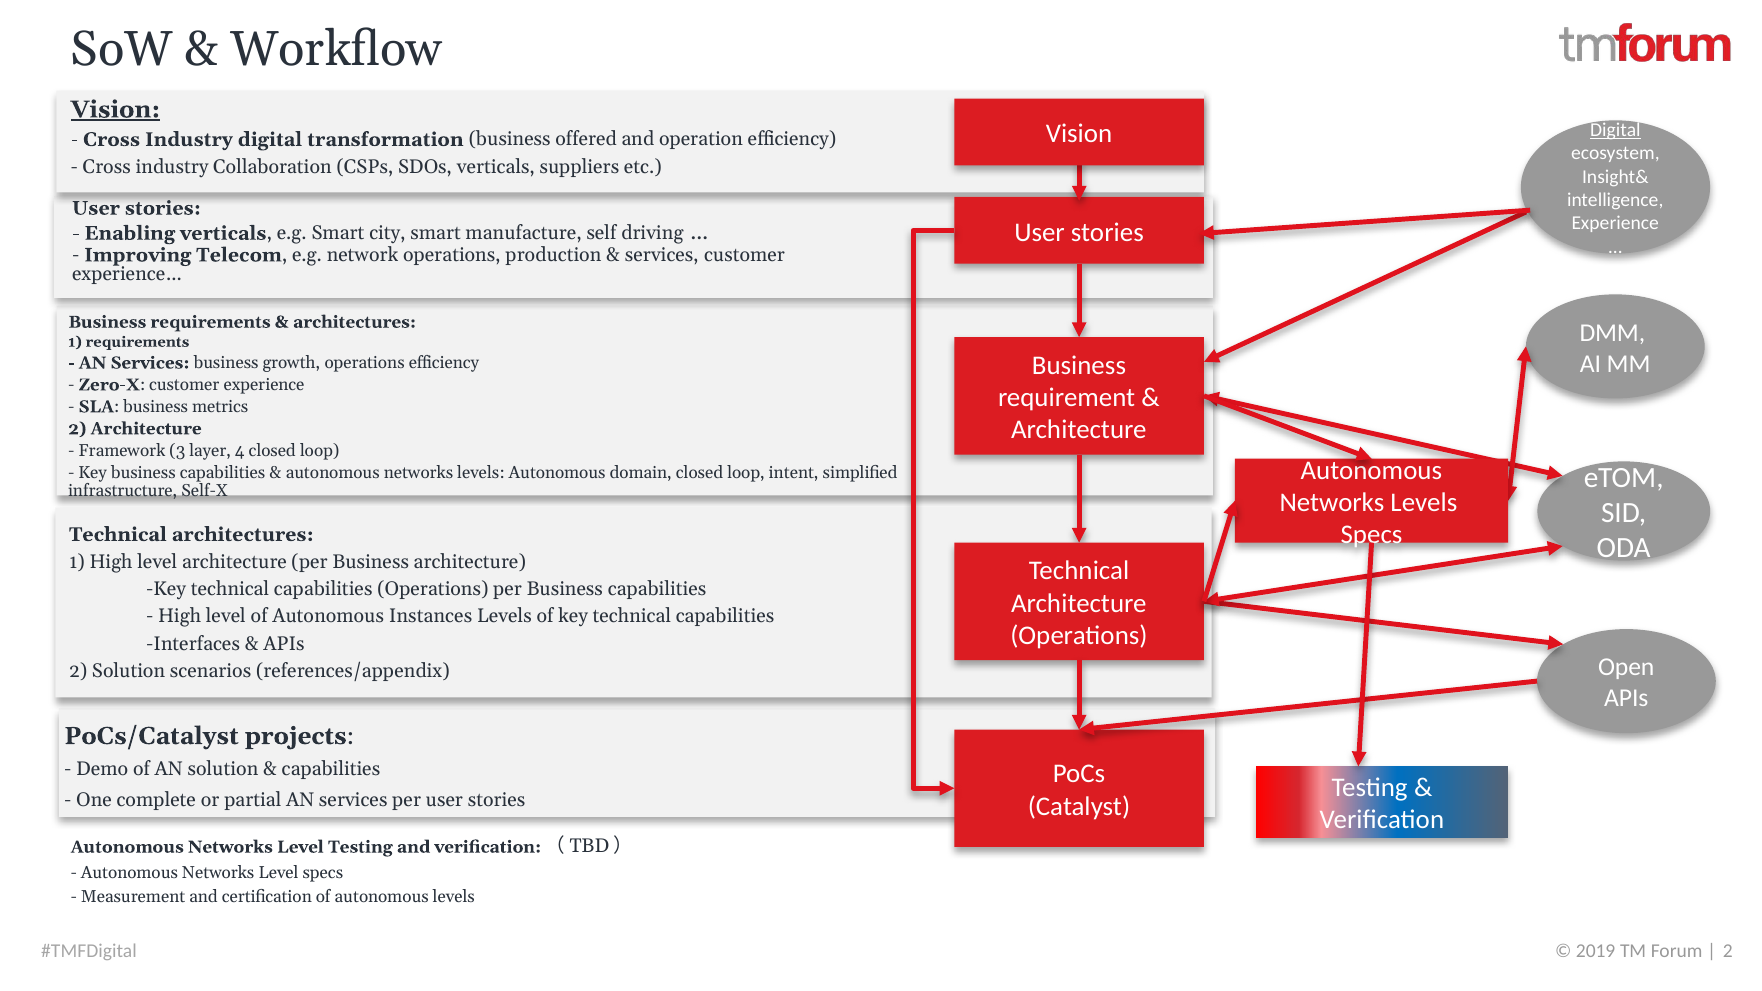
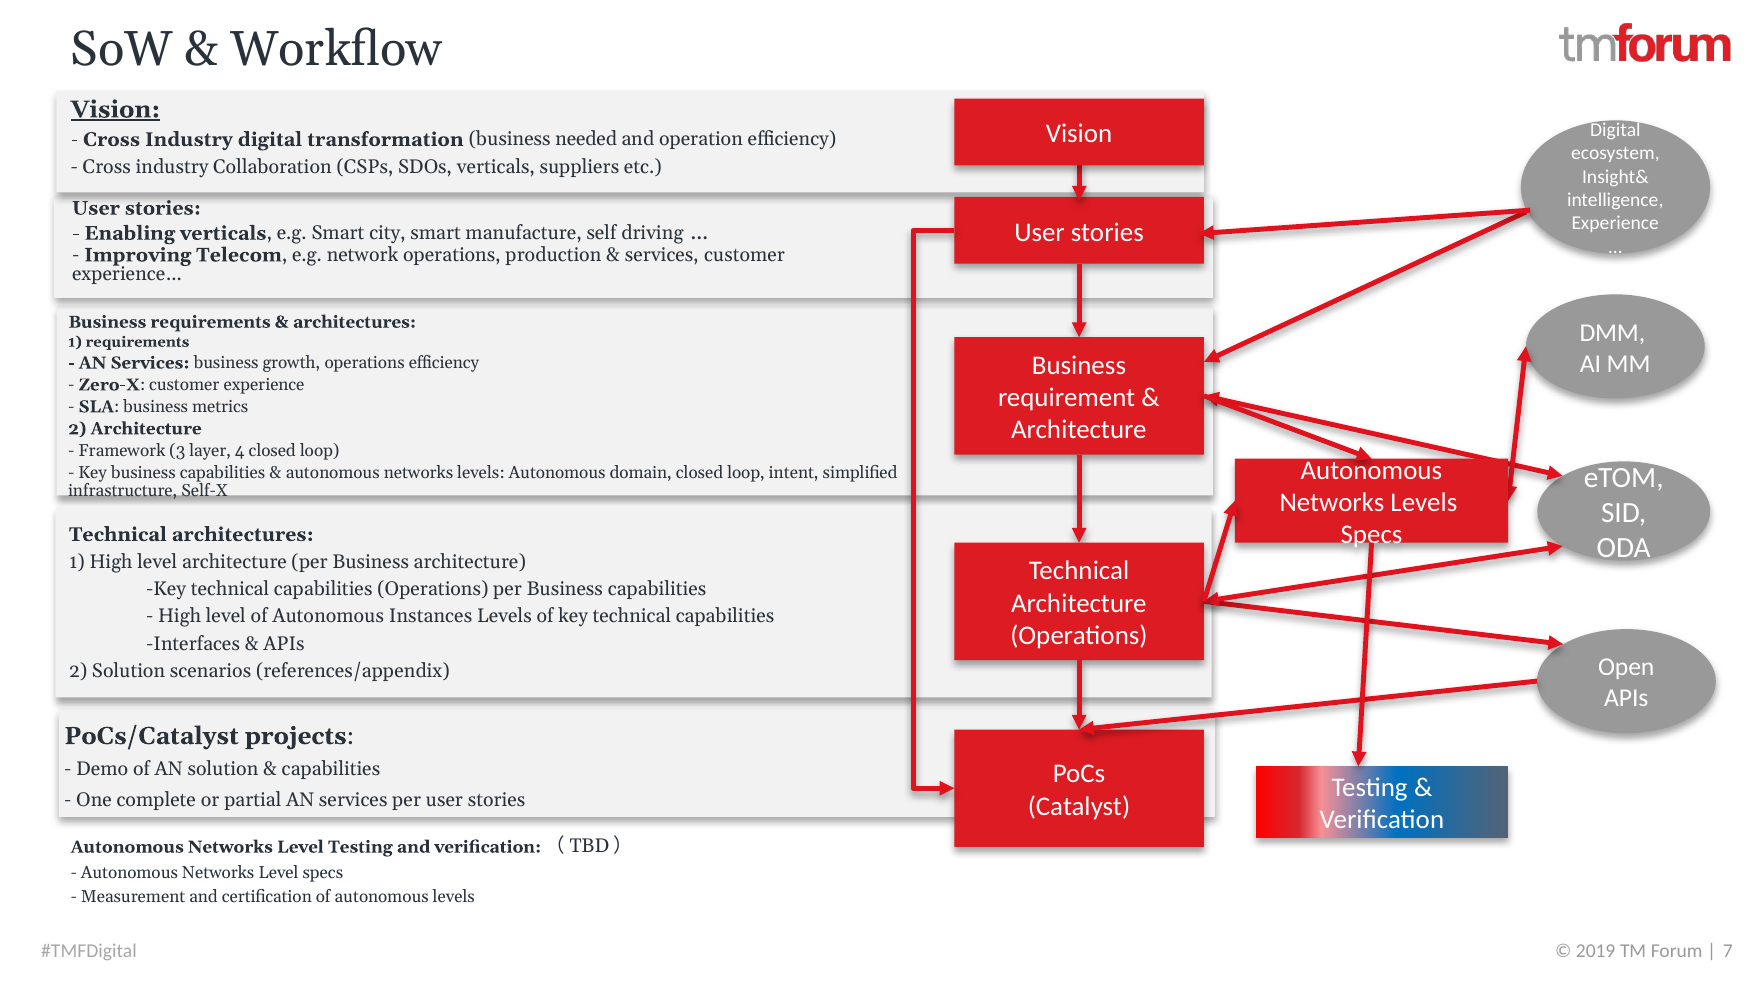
Digital at (1615, 130) underline: present -> none
offered: offered -> needed
2 at (1728, 952): 2 -> 7
